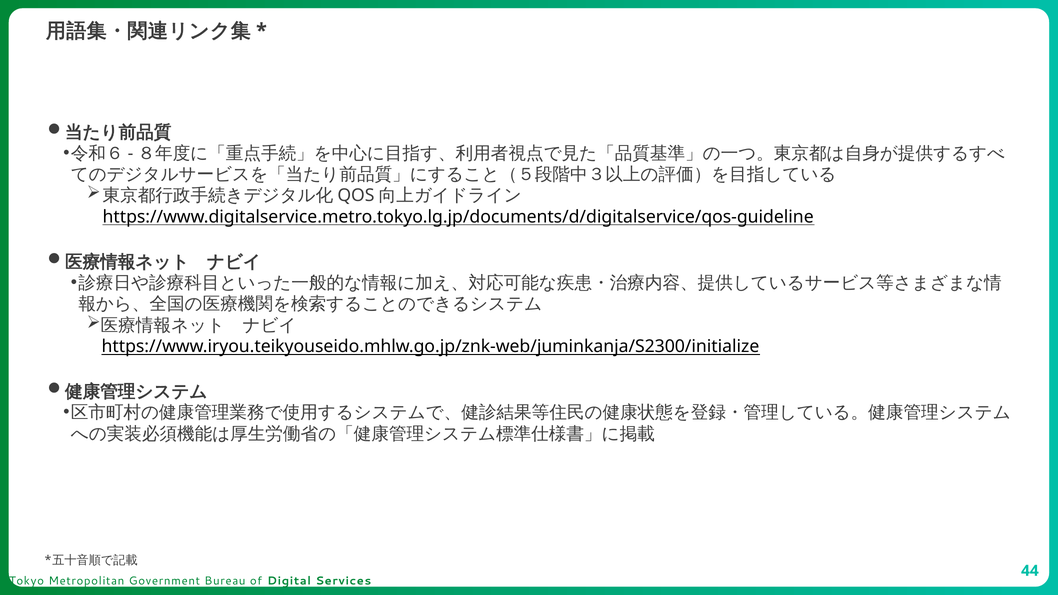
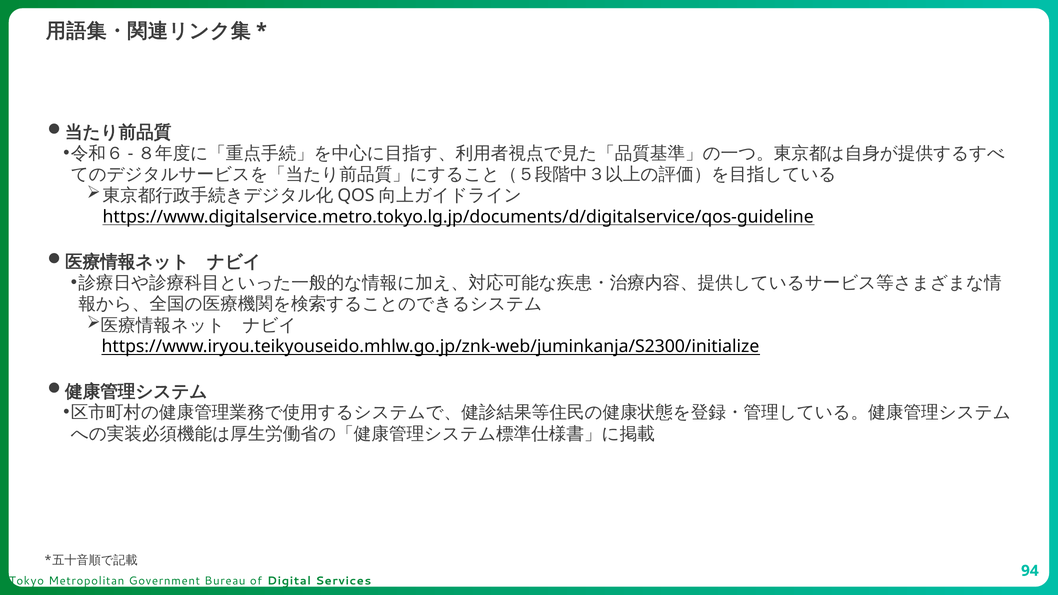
44: 44 -> 94
